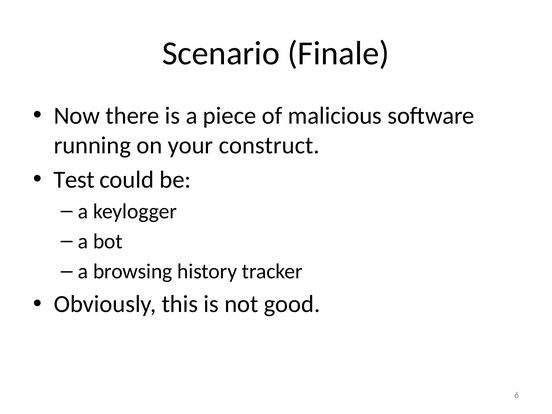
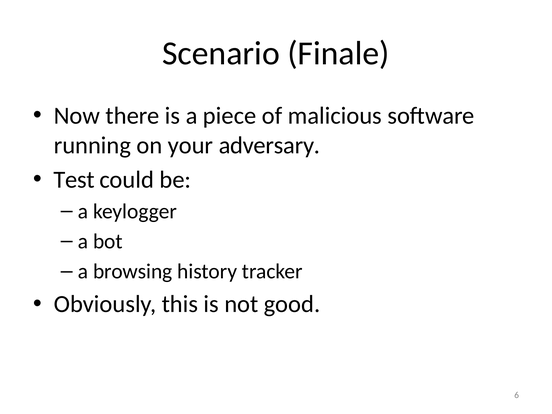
construct: construct -> adversary
